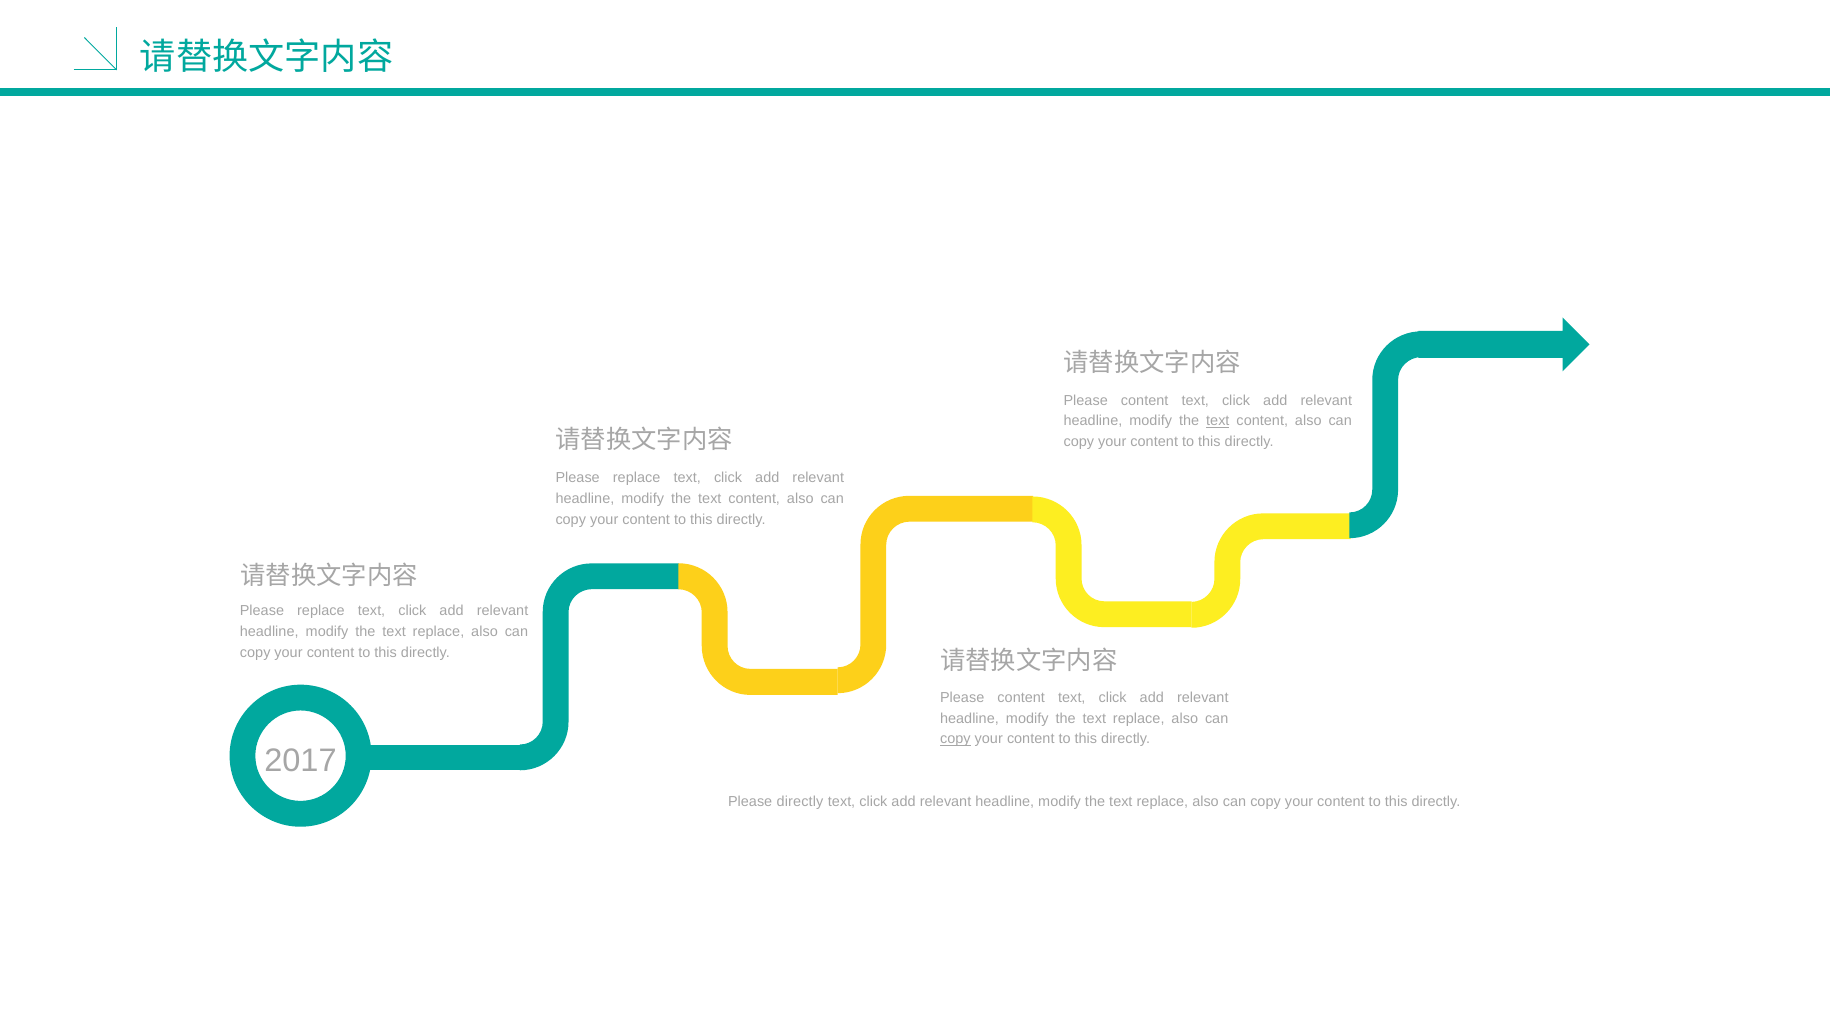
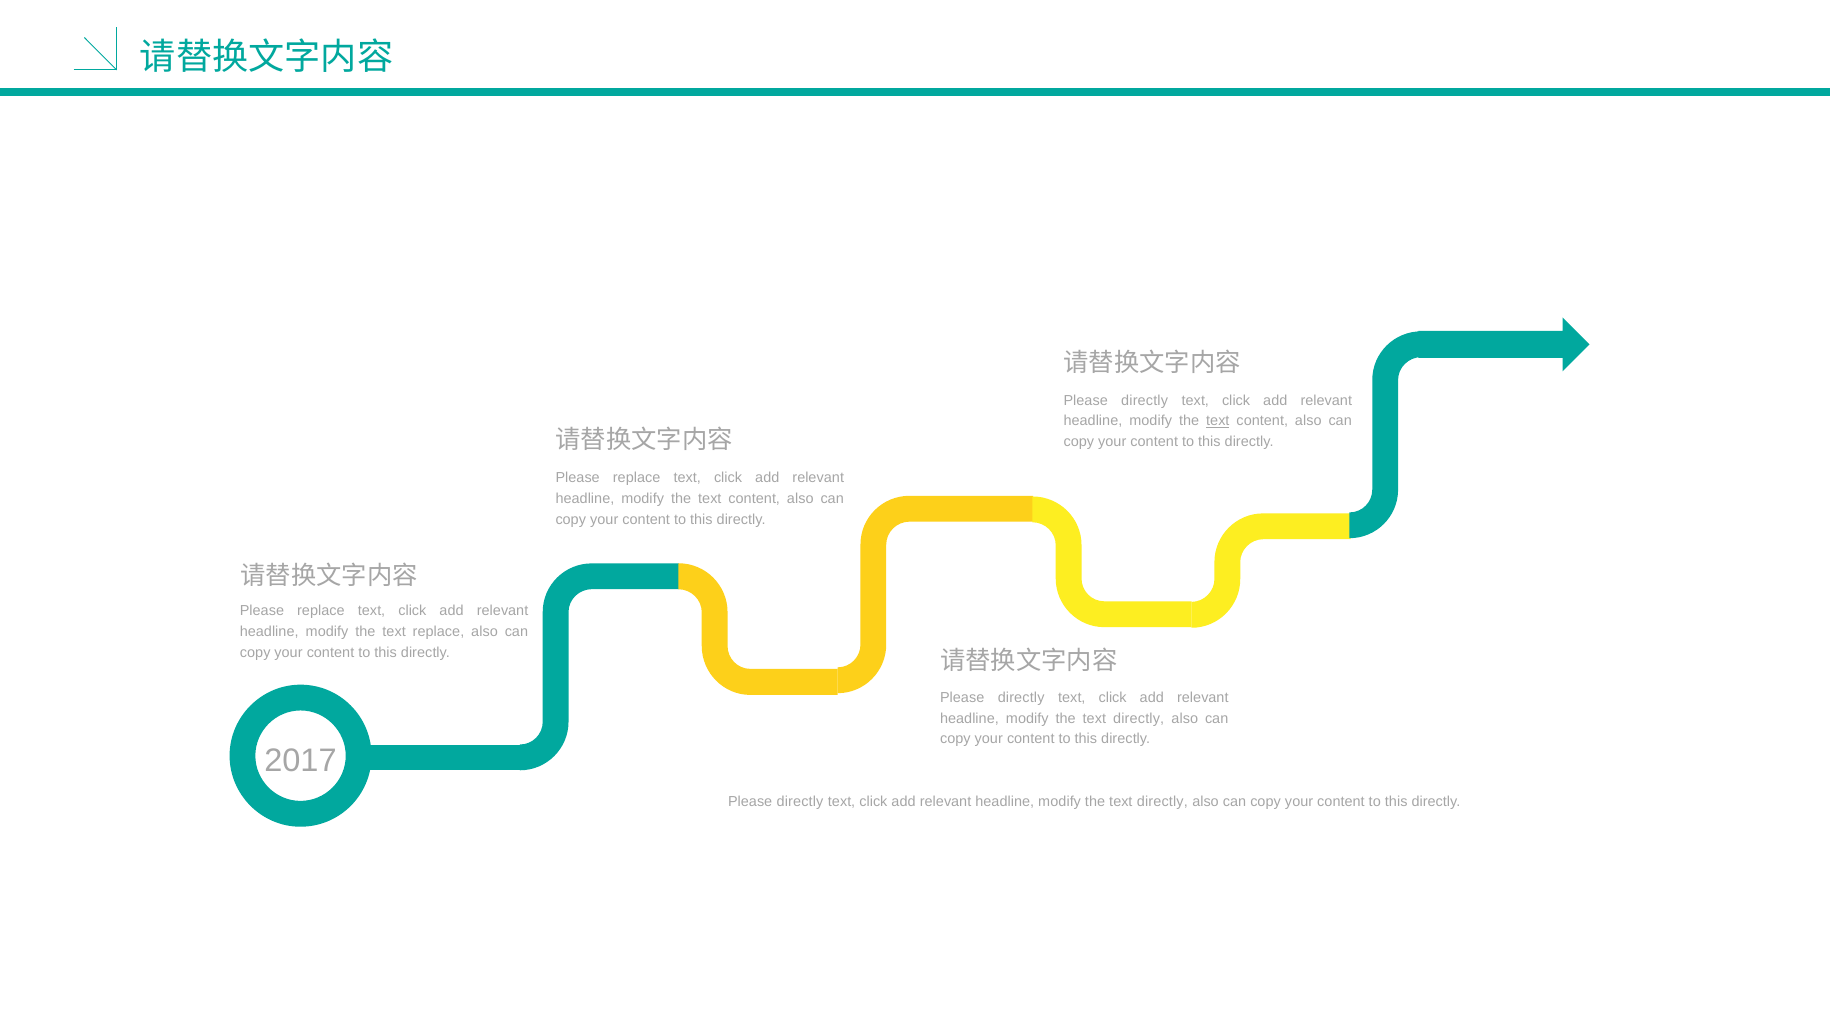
content at (1145, 400): content -> directly
content at (1021, 697): content -> directly
replace at (1139, 718): replace -> directly
copy at (955, 739) underline: present -> none
replace at (1162, 801): replace -> directly
